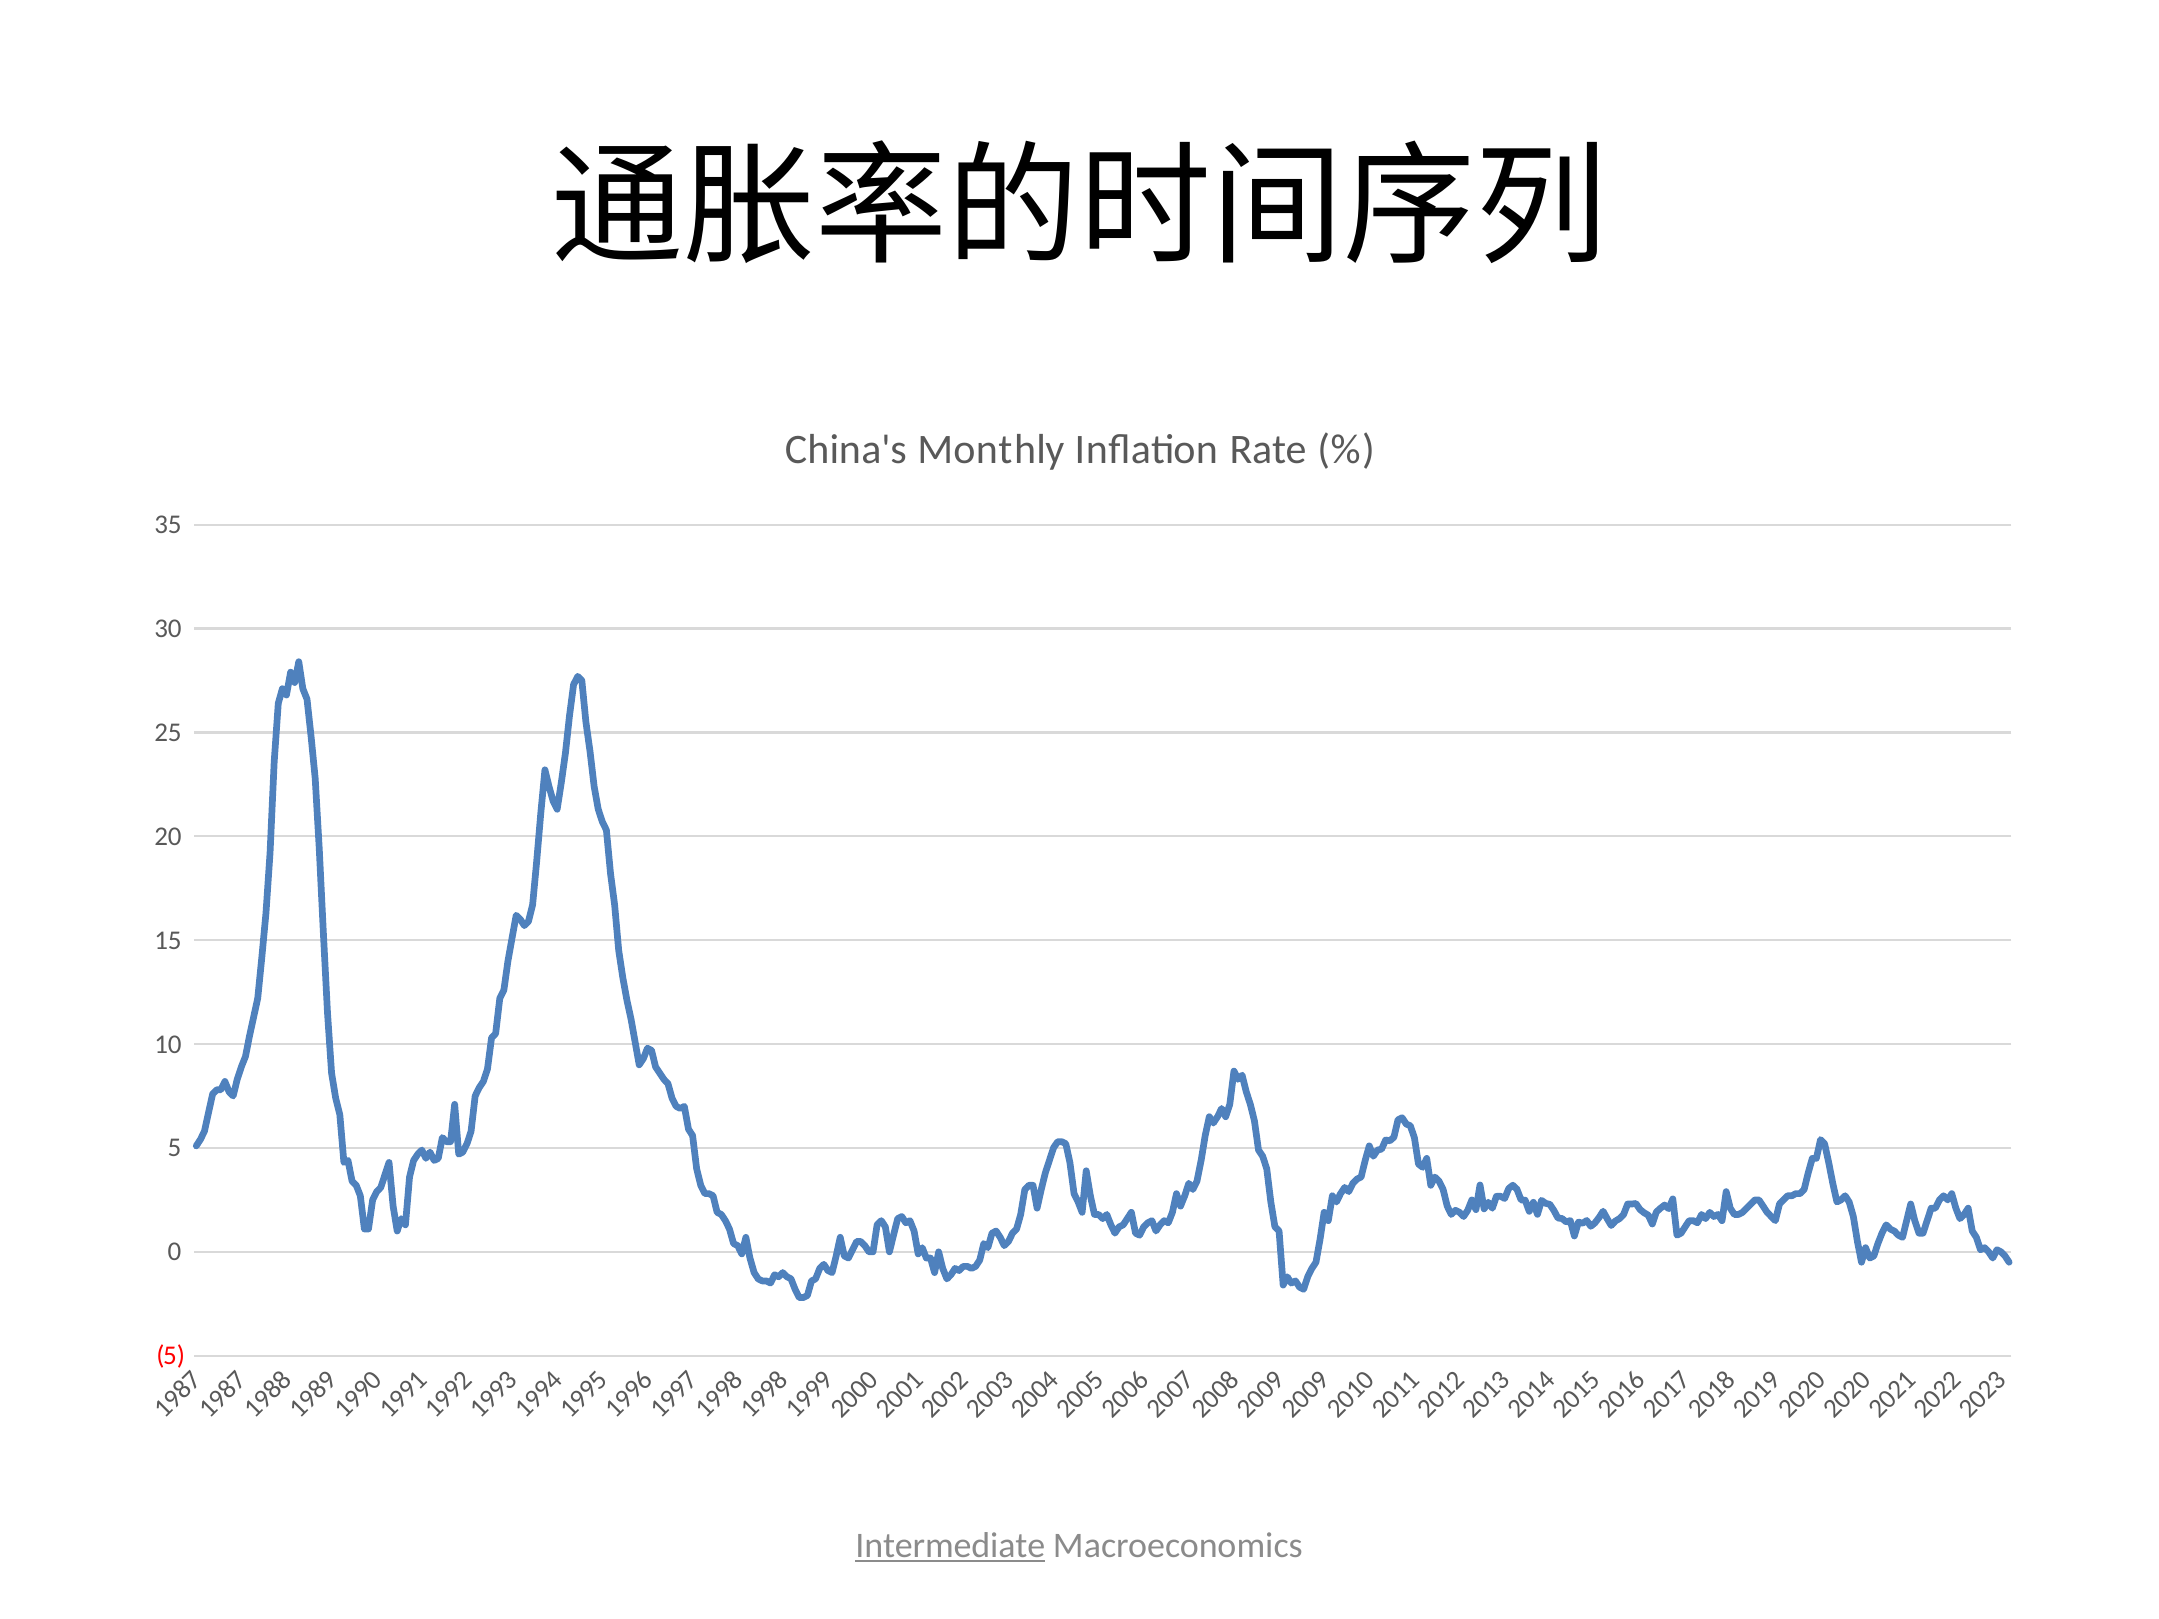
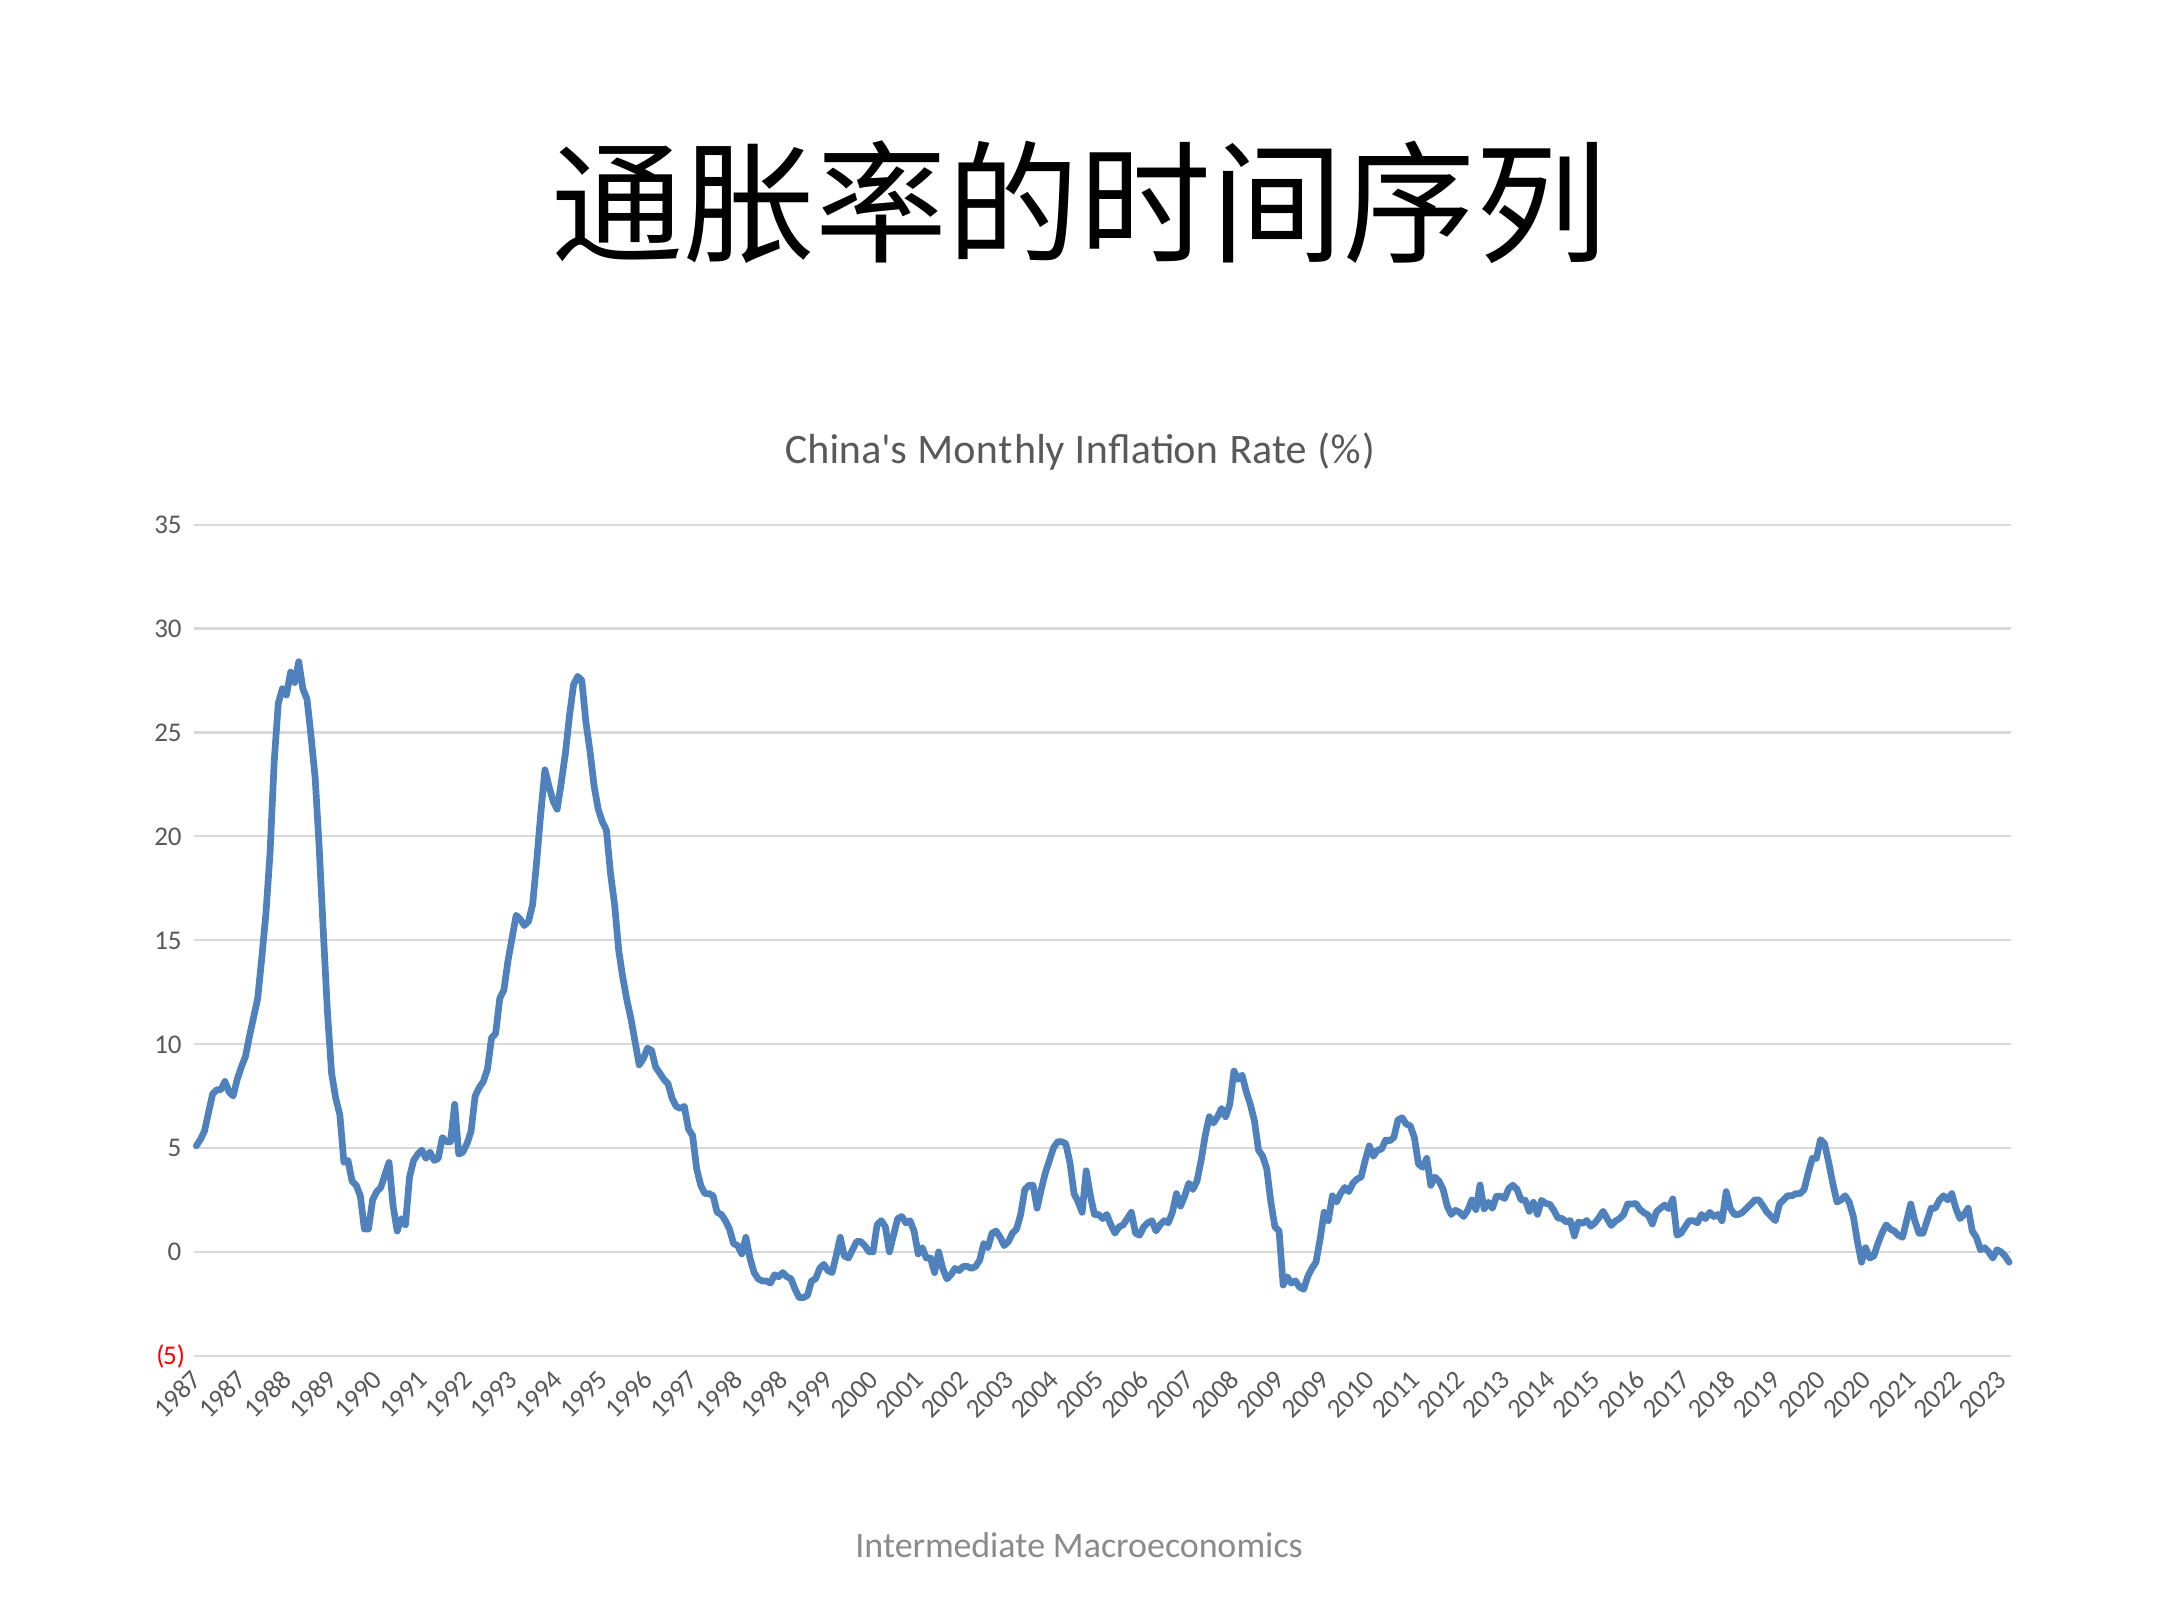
Intermediate underline: present -> none
